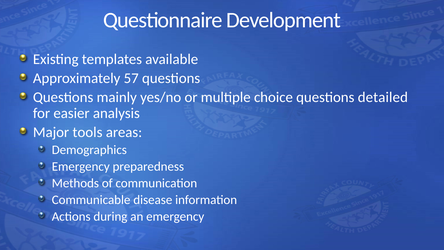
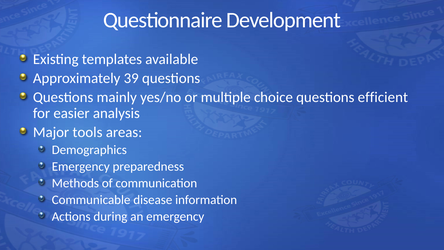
57: 57 -> 39
detailed: detailed -> efficient
